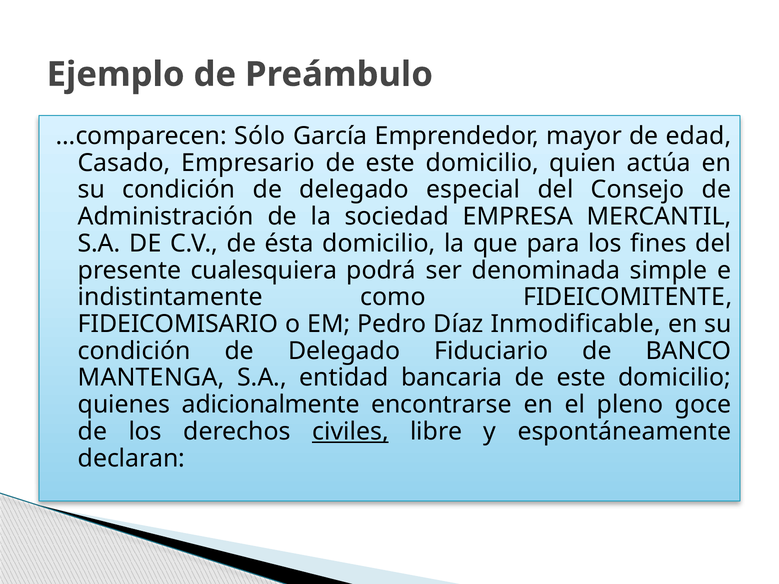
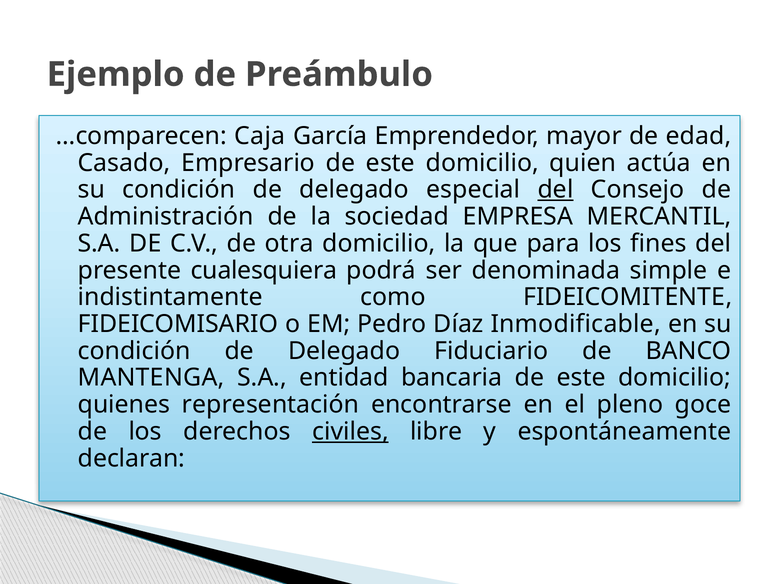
Sólo: Sólo -> Caja
del at (556, 190) underline: none -> present
ésta: ésta -> otra
adicionalmente: adicionalmente -> representación
